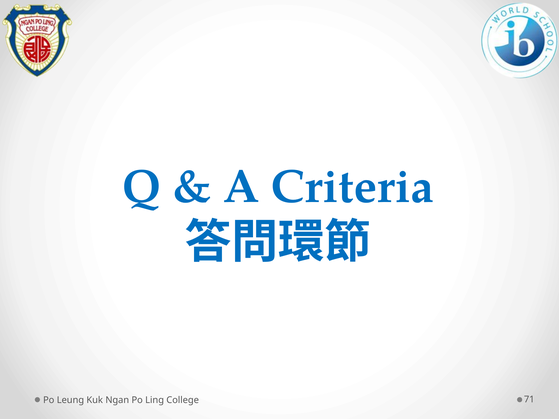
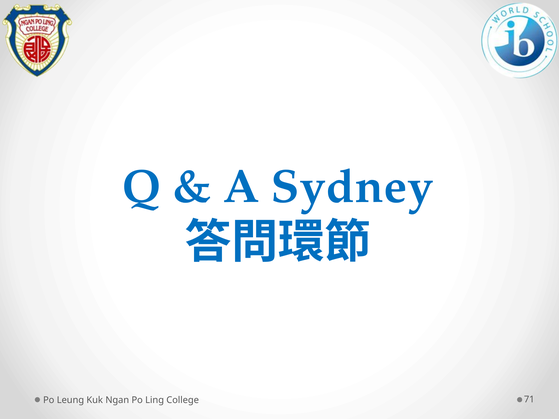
Criteria: Criteria -> Sydney
